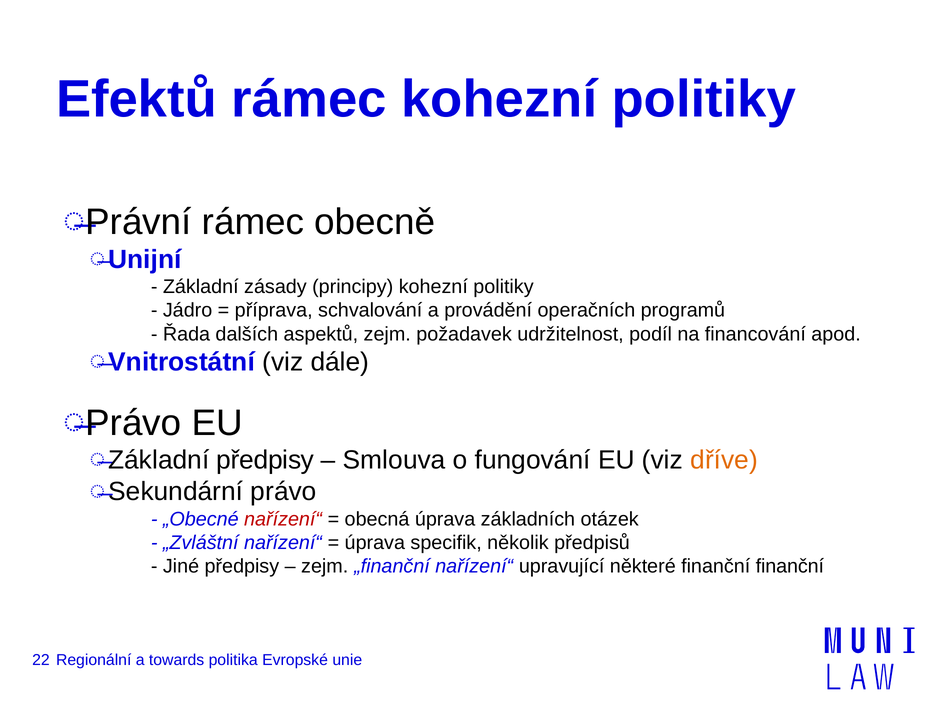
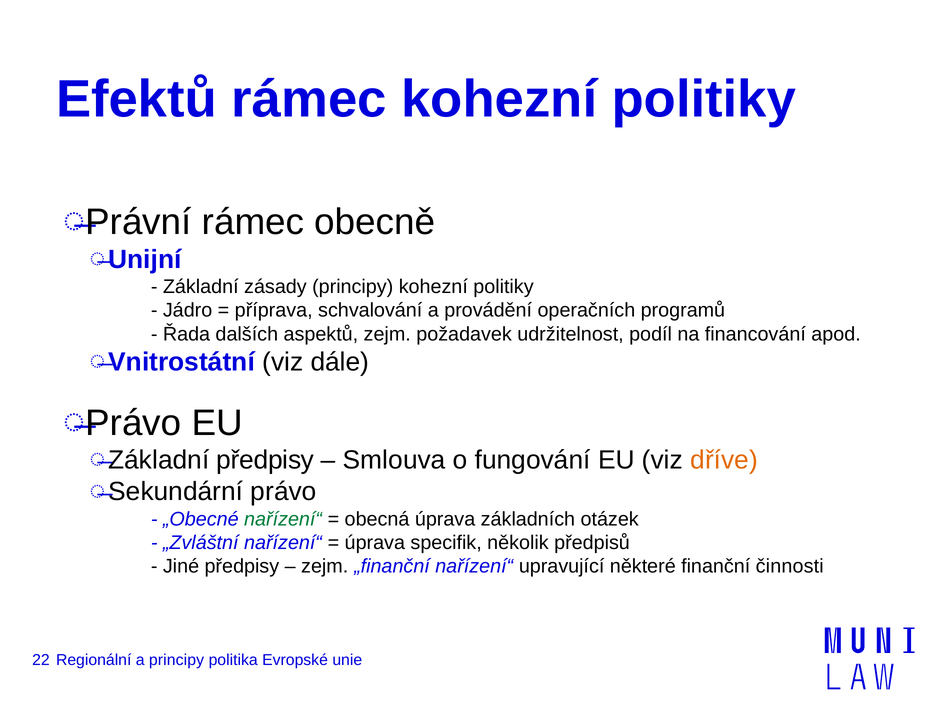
nařízení“ at (283, 519) colour: red -> green
finanční finanční: finanční -> činnosti
a towards: towards -> principy
